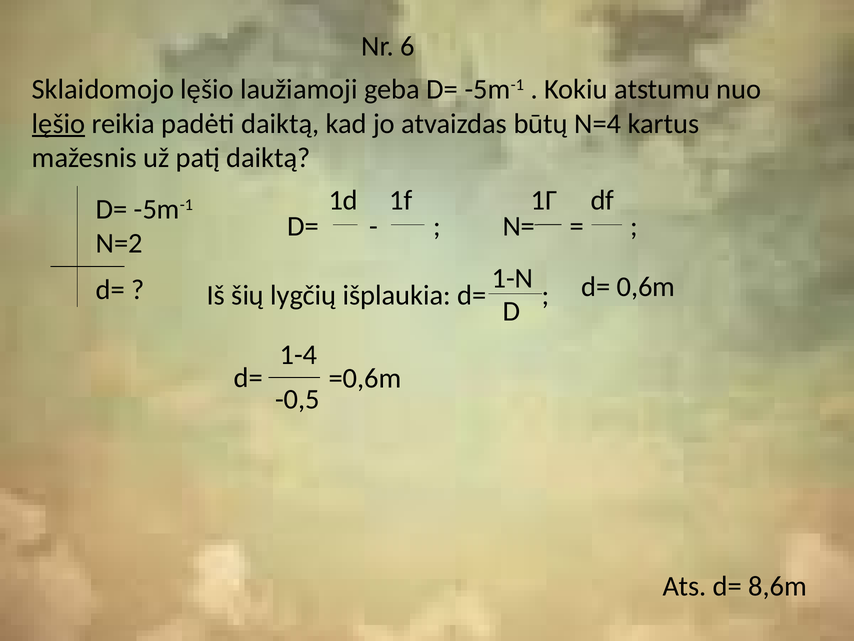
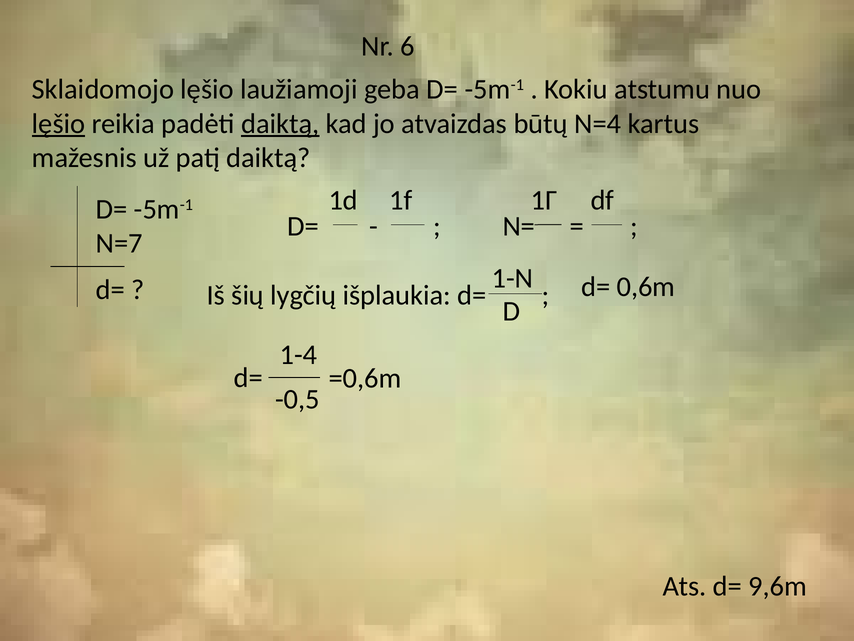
daiktą at (280, 124) underline: none -> present
N=2: N=2 -> N=7
8,6m: 8,6m -> 9,6m
